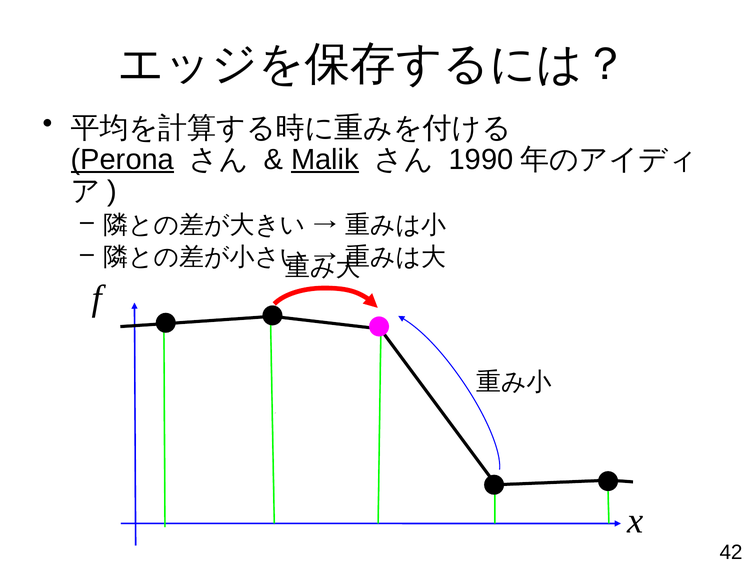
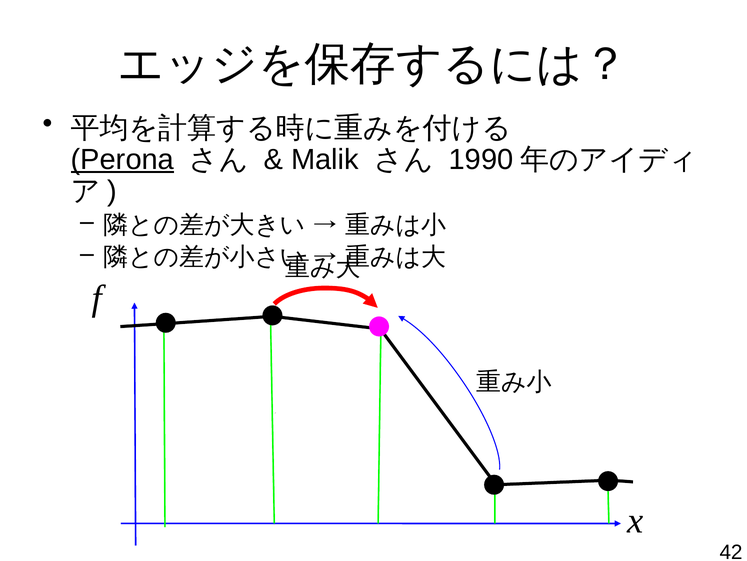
Malik underline: present -> none
